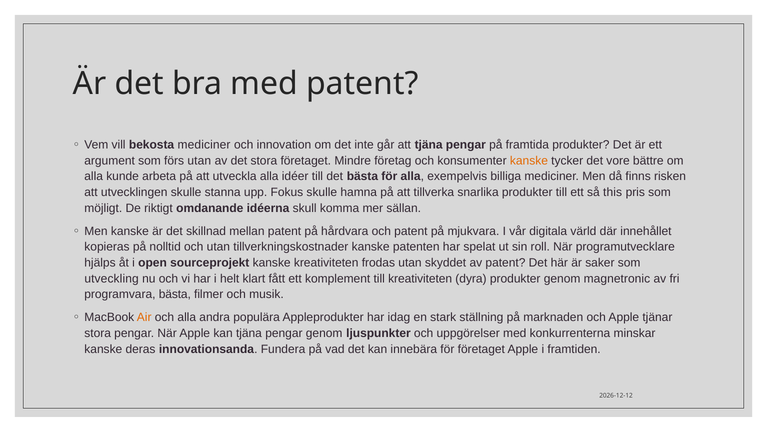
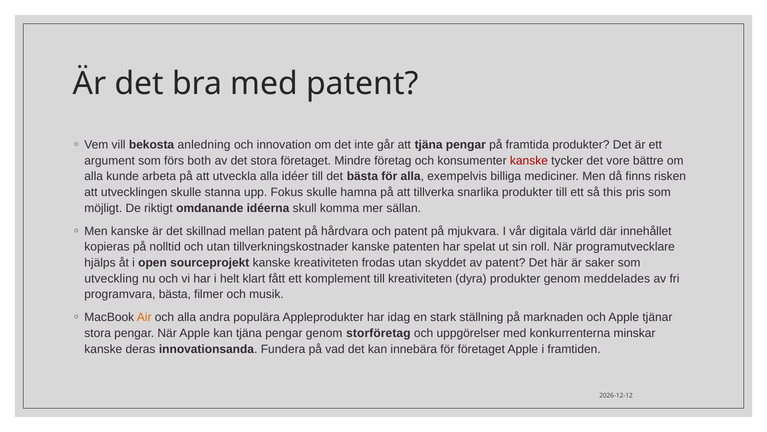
bekosta mediciner: mediciner -> anledning
förs utan: utan -> both
kanske at (529, 160) colour: orange -> red
magnetronic: magnetronic -> meddelades
ljuspunkter: ljuspunkter -> storföretag
